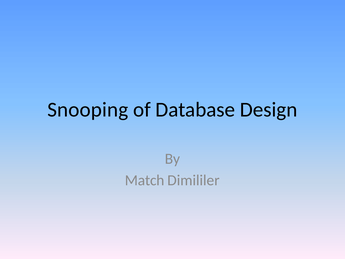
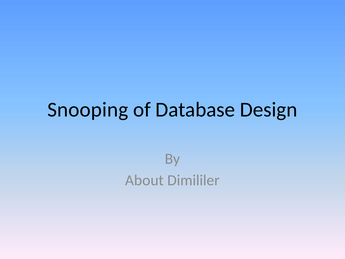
Match: Match -> About
